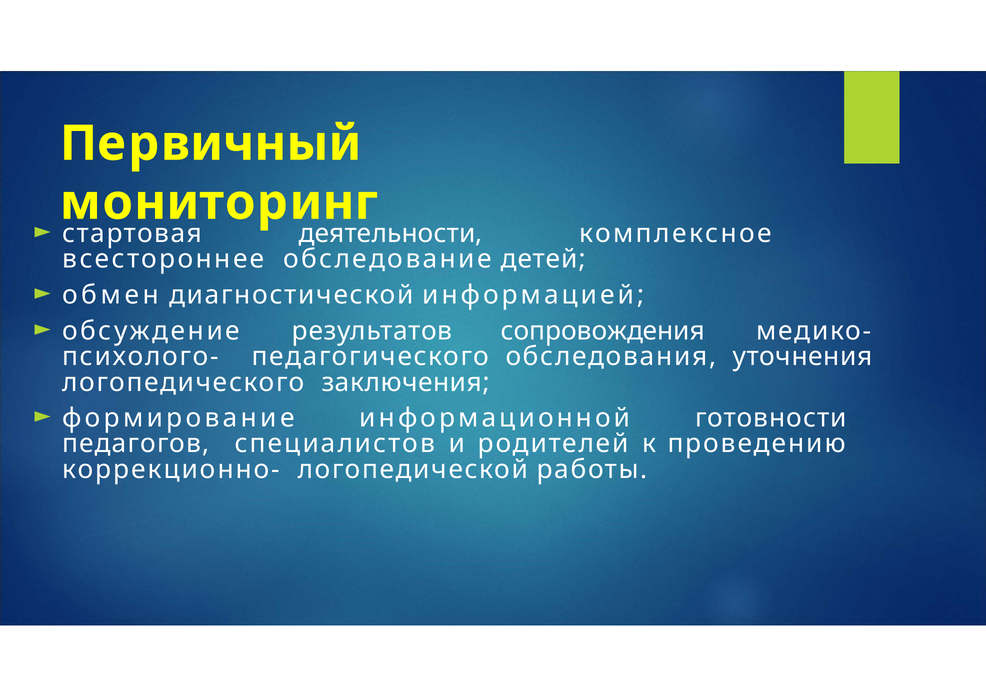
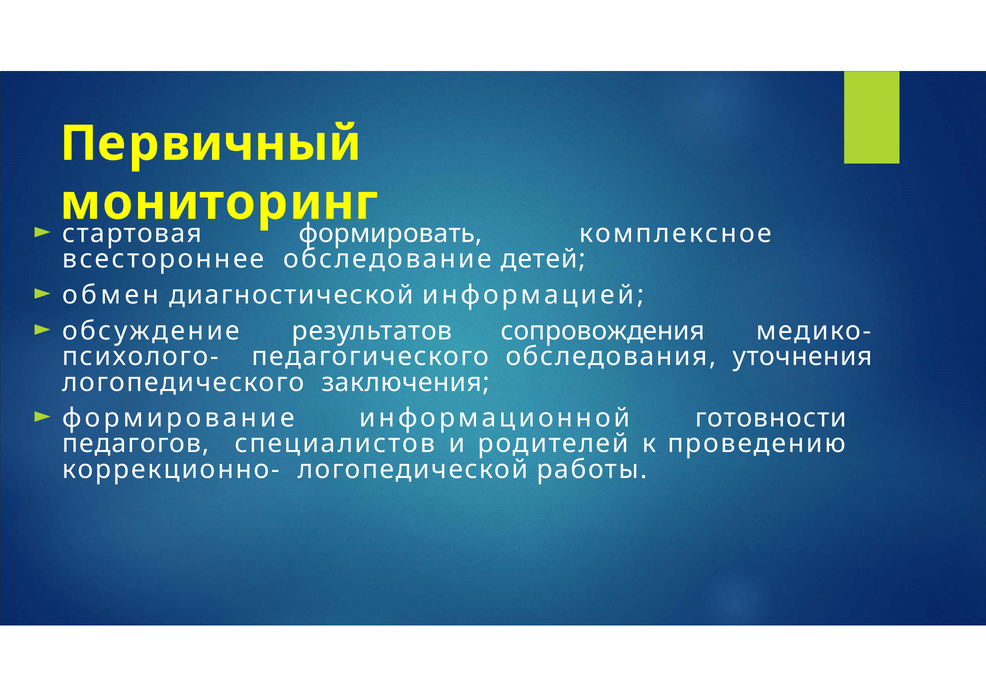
деятельности: деятельности -> формировать
